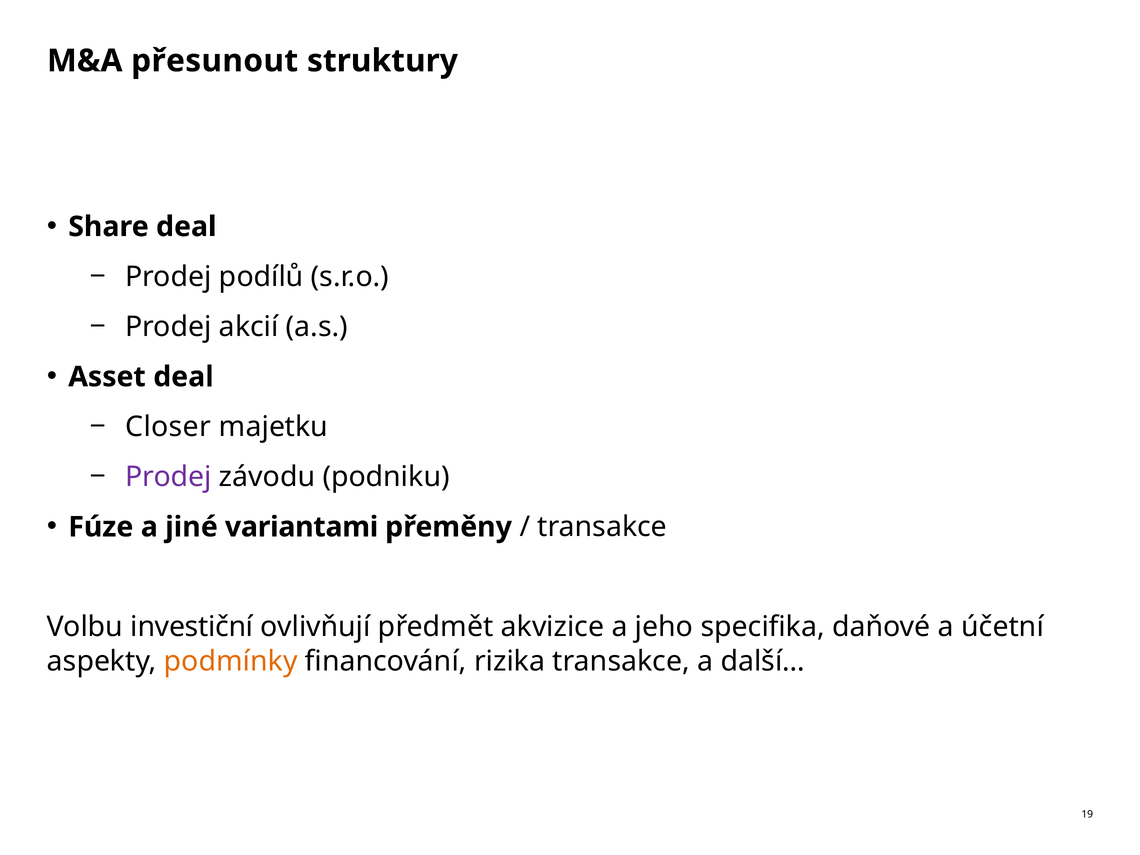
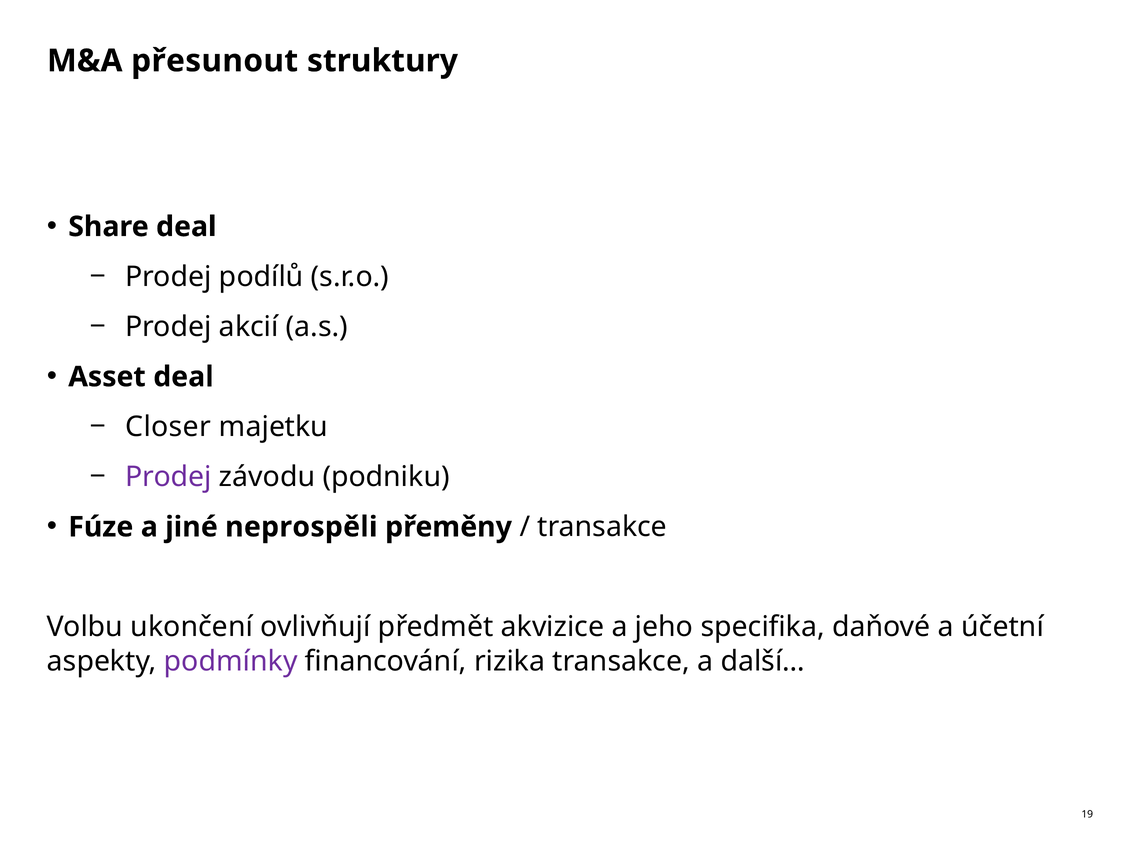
variantami: variantami -> neprospěli
investiční: investiční -> ukončení
podmínky colour: orange -> purple
